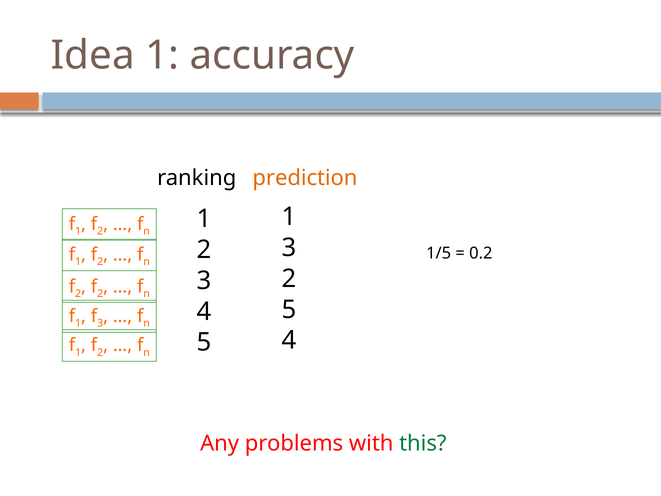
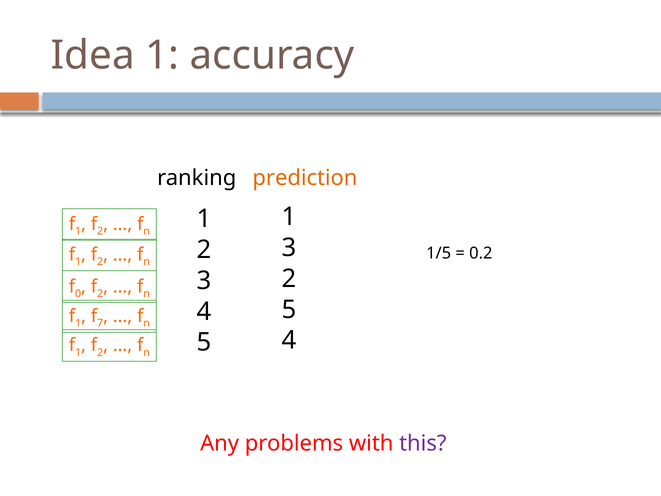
2 at (78, 293): 2 -> 0
3 at (100, 323): 3 -> 7
this colour: green -> purple
